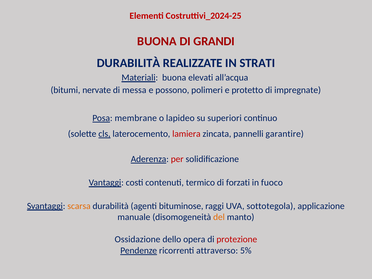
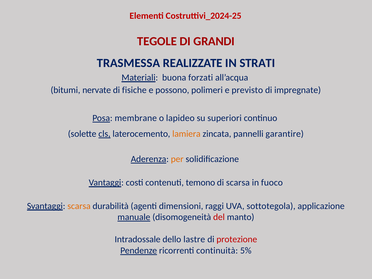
BUONA at (157, 41): BUONA -> TEGOLE
DURABILITÀ at (128, 63): DURABILITÀ -> TRASMESSA
elevati: elevati -> forzati
messa: messa -> fisiche
protetto: protetto -> previsto
lamiera colour: red -> orange
per colour: red -> orange
termico: termico -> temono
di forzati: forzati -> scarsa
bituminose: bituminose -> dimensioni
manuale underline: none -> present
del colour: orange -> red
Ossidazione: Ossidazione -> Intradossale
opera: opera -> lastre
attraverso: attraverso -> continuità
